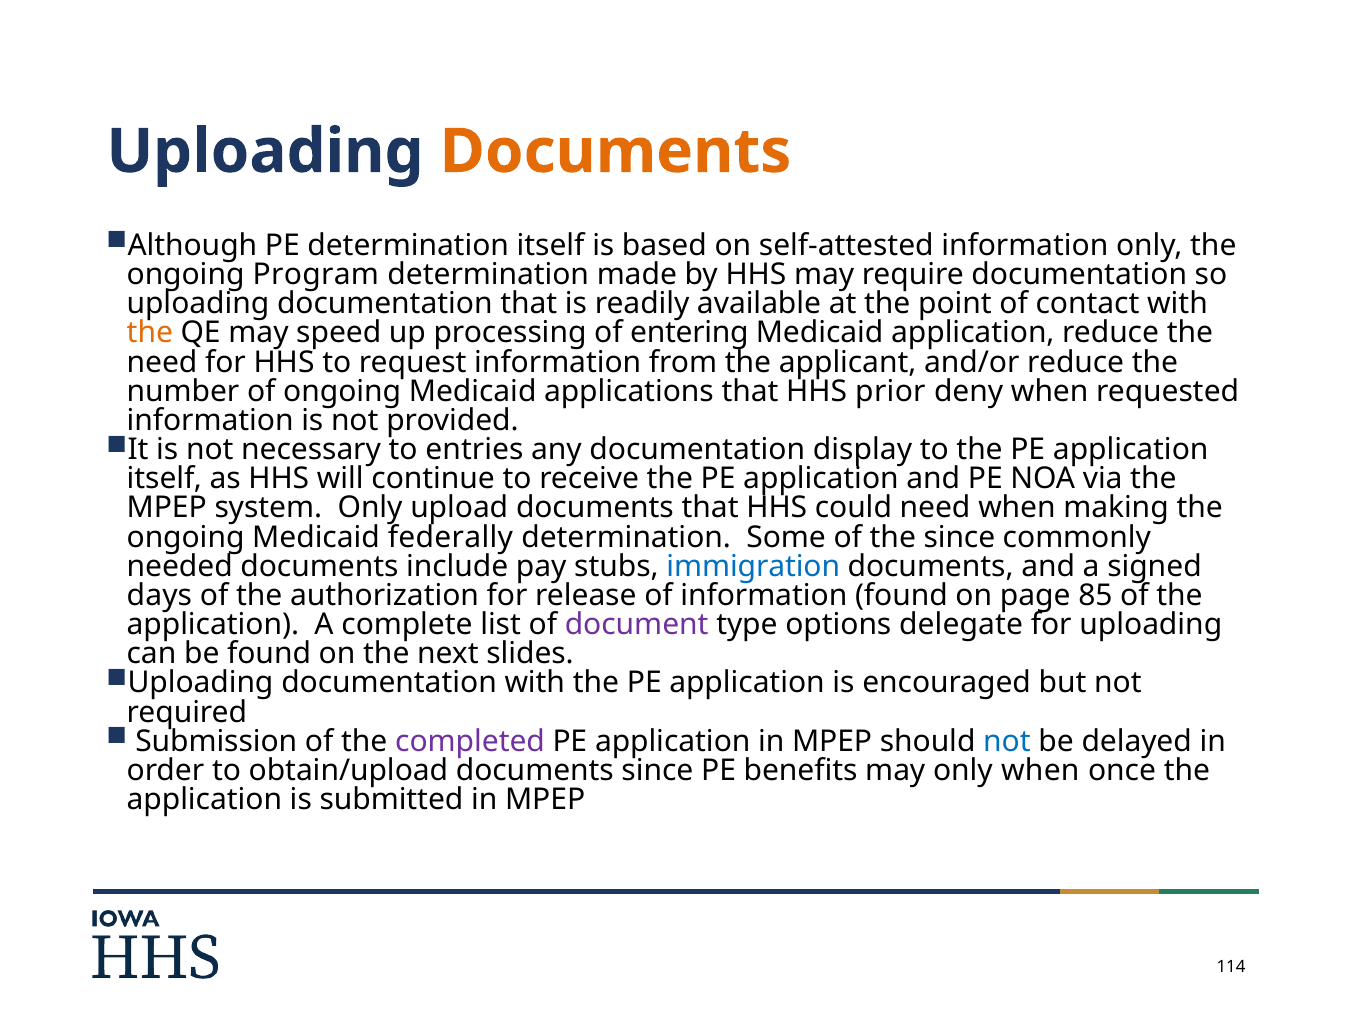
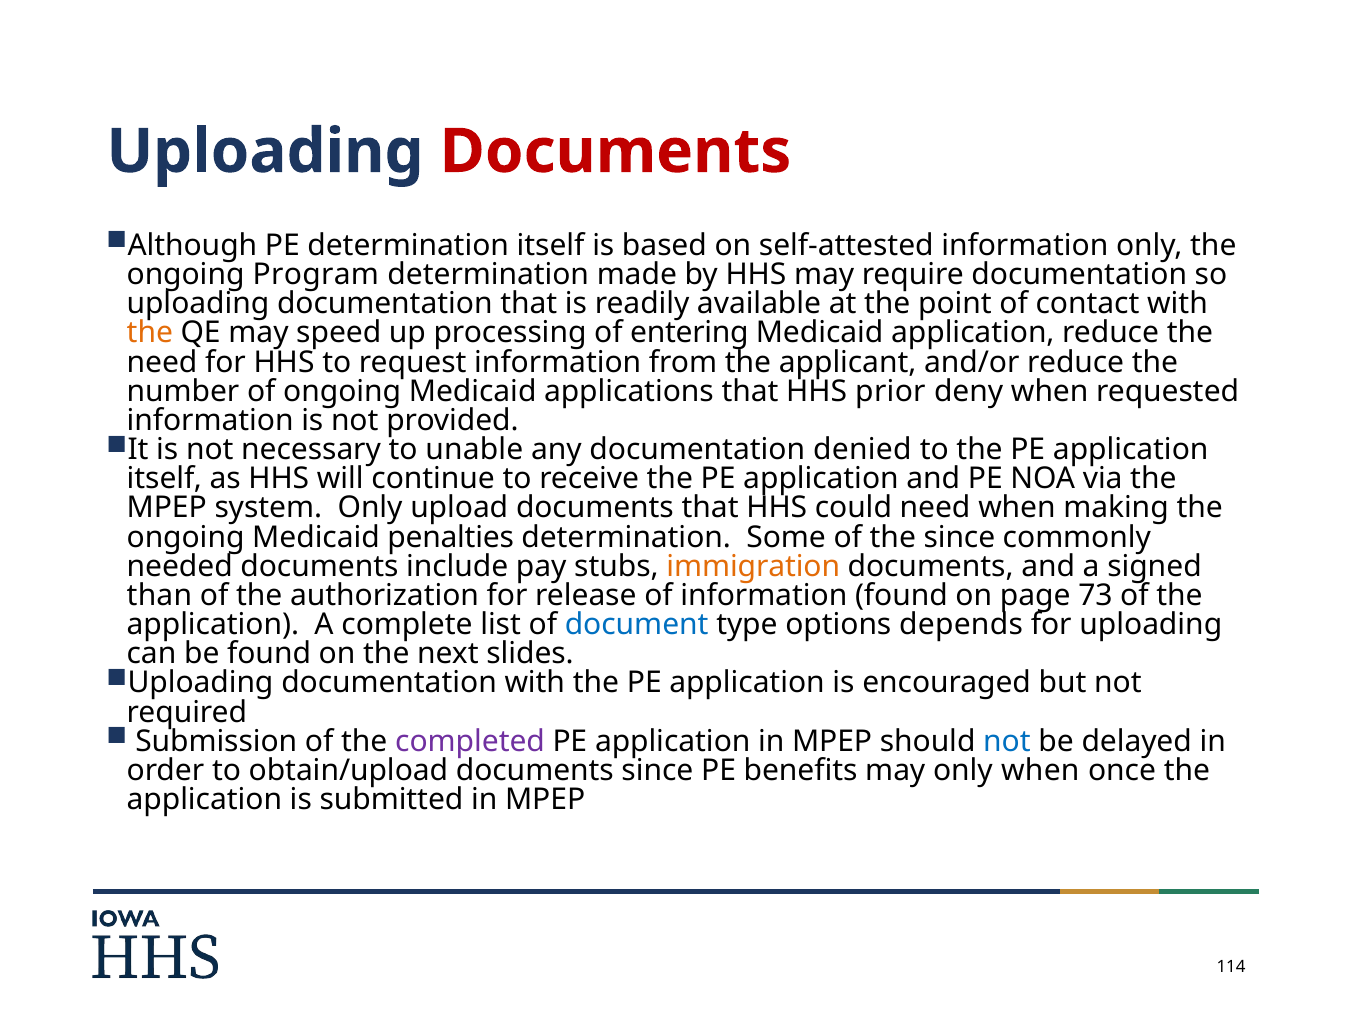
Documents at (615, 152) colour: orange -> red
entries: entries -> unable
display: display -> denied
federally: federally -> penalties
immigration colour: blue -> orange
days: days -> than
85: 85 -> 73
document colour: purple -> blue
delegate: delegate -> depends
